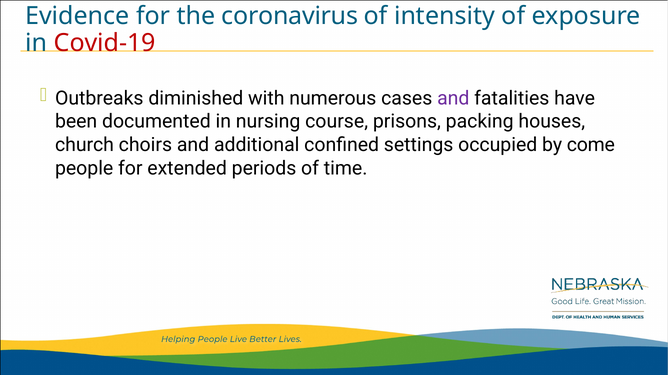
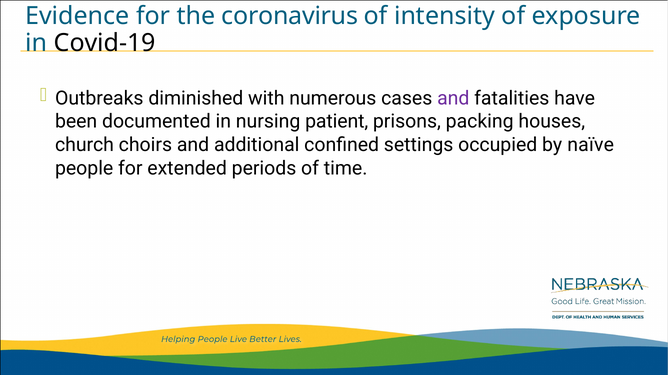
Covid-19 colour: red -> black
course: course -> patient
come: come -> naïve
